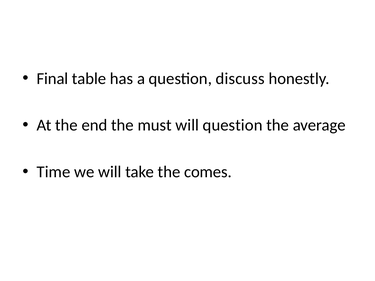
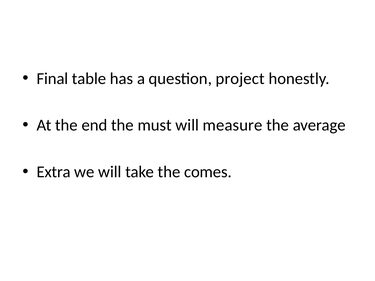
discuss: discuss -> project
will question: question -> measure
Time: Time -> Extra
